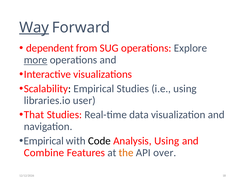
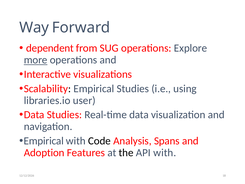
Way underline: present -> none
That at (34, 115): That -> Data
Analysis Using: Using -> Spans
Combine: Combine -> Adoption
the colour: orange -> black
API over: over -> with
